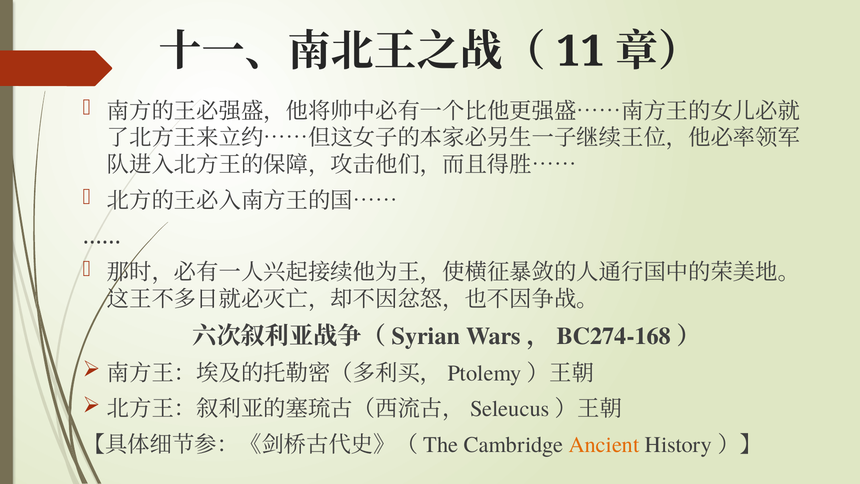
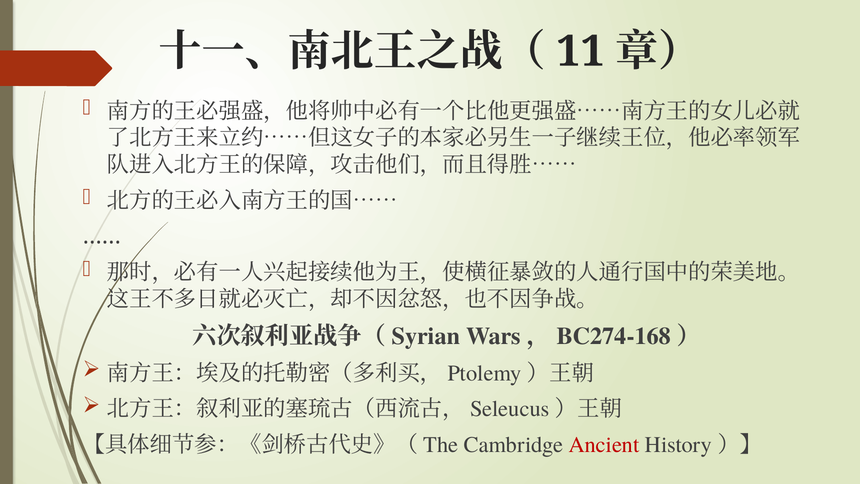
Ancient colour: orange -> red
